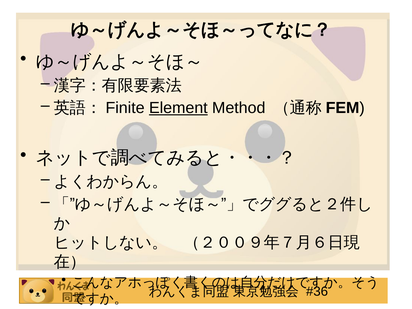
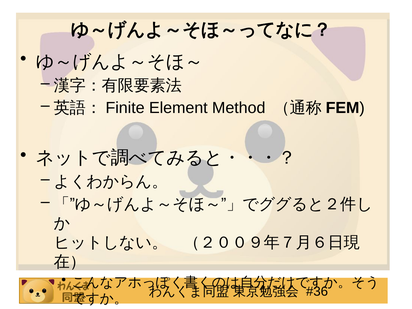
Element underline: present -> none
